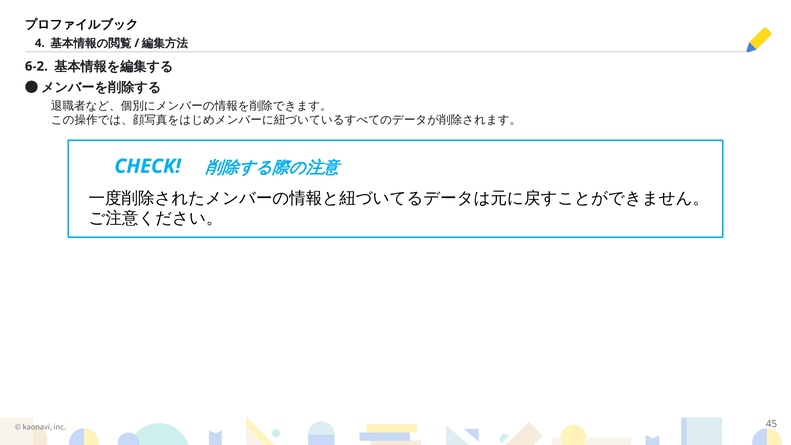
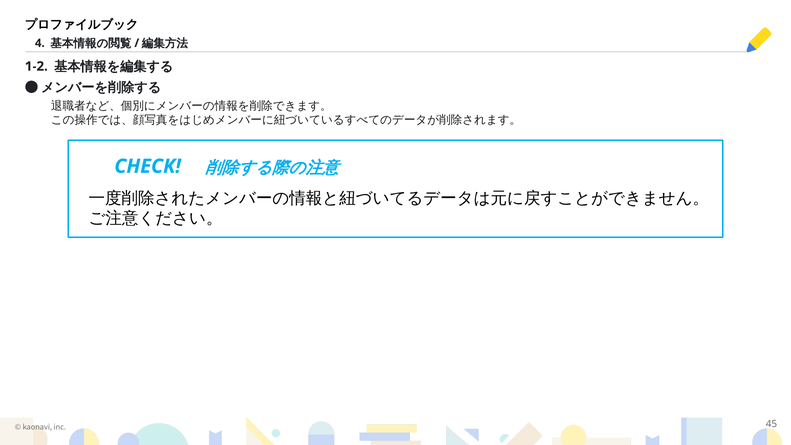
6-2: 6-2 -> 1-2
